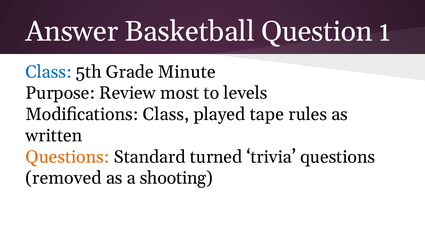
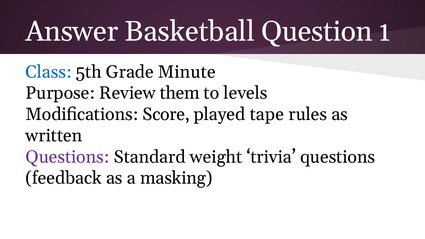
most: most -> them
Modifications Class: Class -> Score
Questions at (67, 157) colour: orange -> purple
turned: turned -> weight
removed: removed -> feedback
shooting: shooting -> masking
